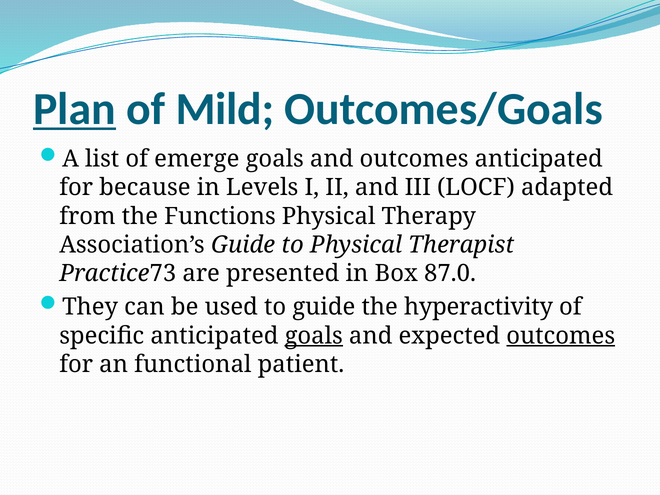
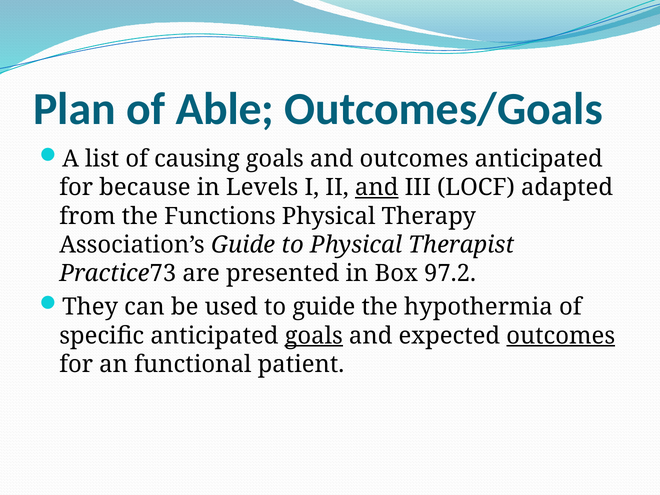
Plan underline: present -> none
Mild: Mild -> Able
emerge: emerge -> causing
and at (377, 188) underline: none -> present
87.0: 87.0 -> 97.2
hyperactivity: hyperactivity -> hypothermia
